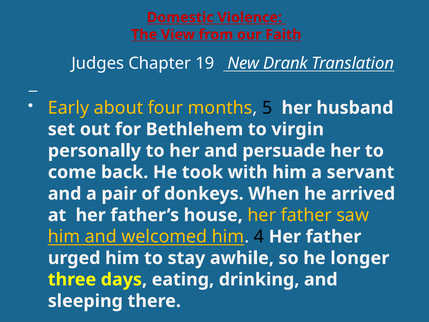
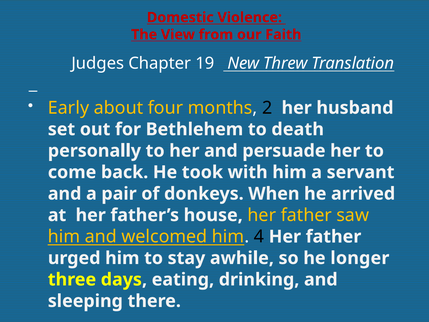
Drank: Drank -> Threw
5: 5 -> 2
virgin: virgin -> death
